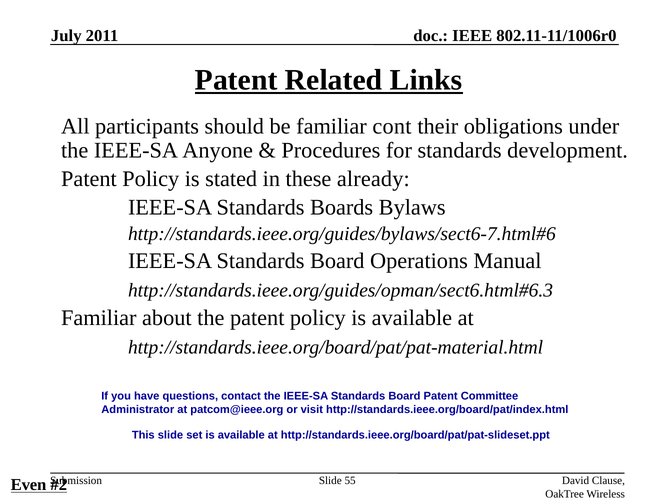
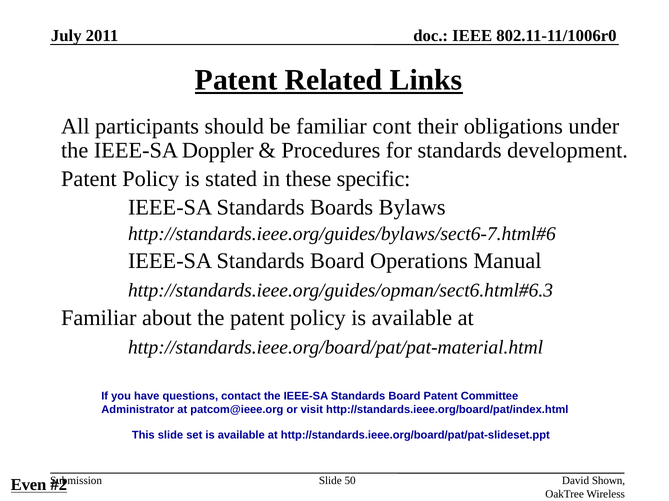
Anyone: Anyone -> Doppler
already: already -> specific
55: 55 -> 50
Clause: Clause -> Shown
